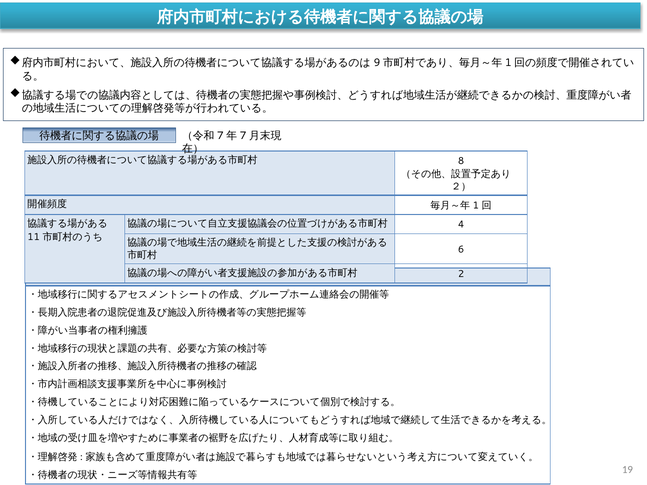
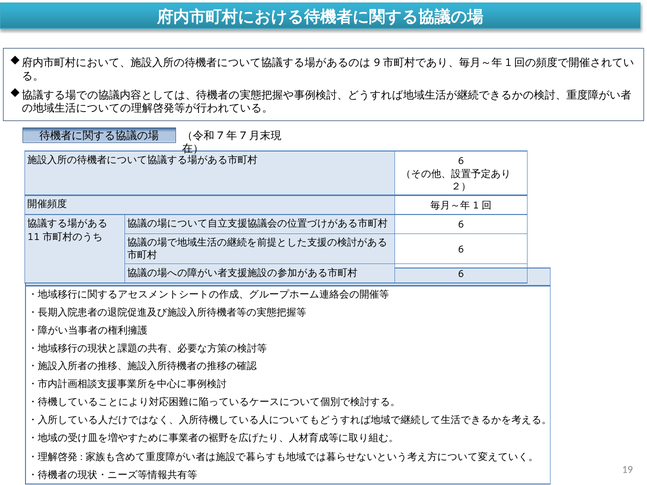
8 at (461, 161): 8 -> 6
4 at (461, 225): 4 -> 6
2 at (461, 274): 2 -> 6
